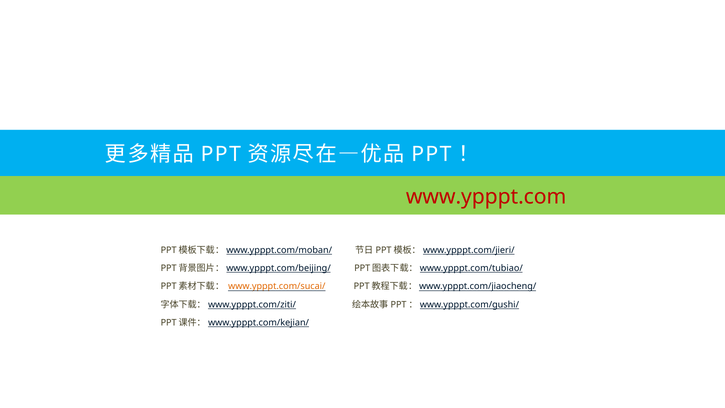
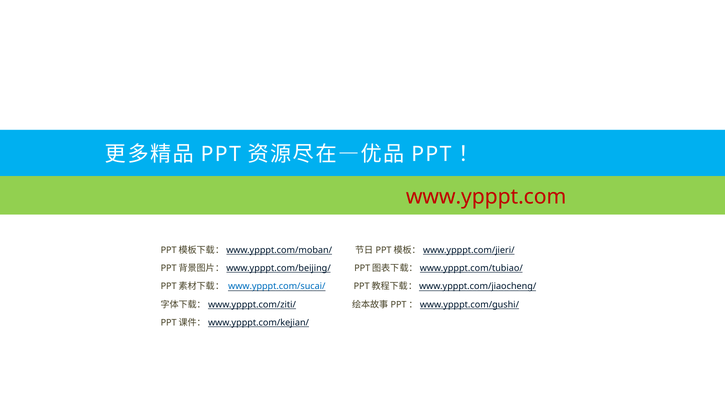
www.ypppt.com/sucai/ colour: orange -> blue
